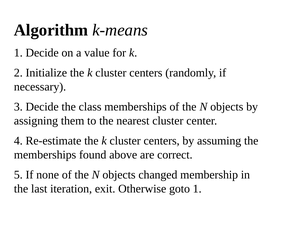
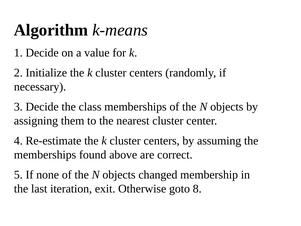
goto 1: 1 -> 8
